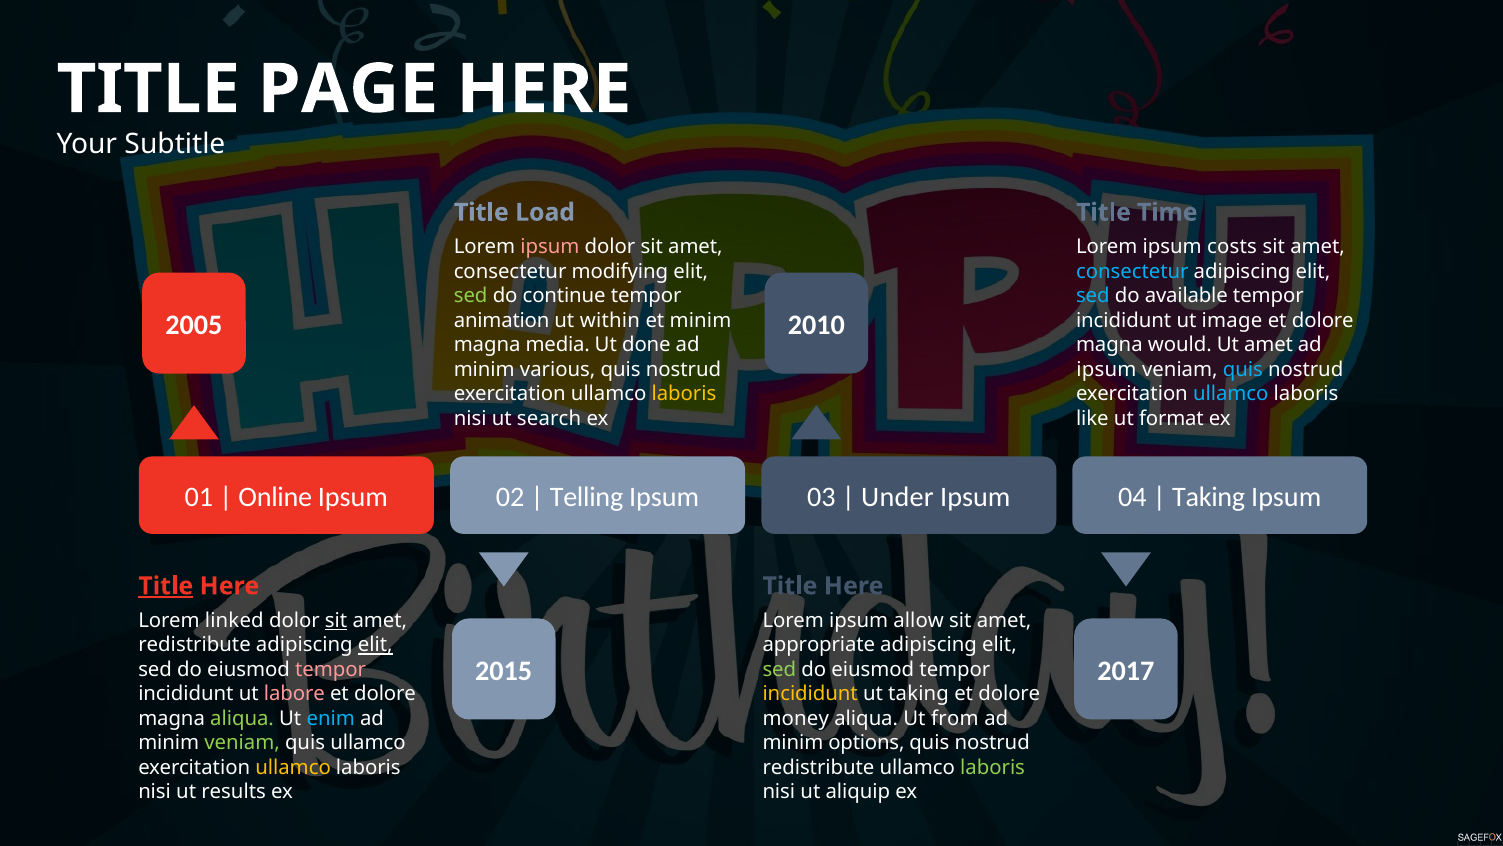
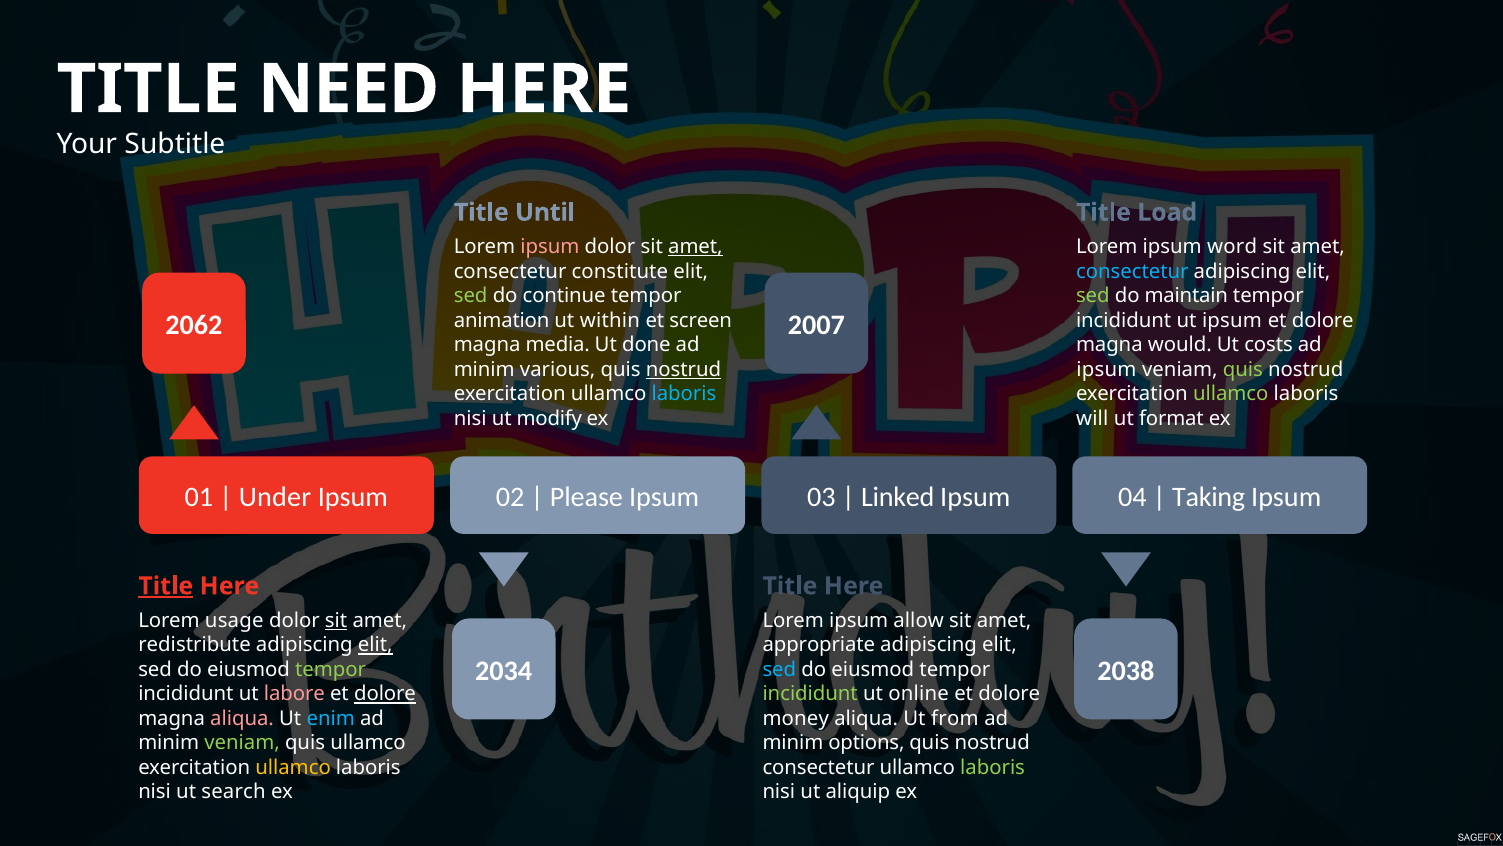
PAGE: PAGE -> NEED
Load: Load -> Until
Time: Time -> Load
amet at (695, 247) underline: none -> present
costs: costs -> word
modifying: modifying -> constitute
sed at (1093, 296) colour: light blue -> light green
available: available -> maintain
2005: 2005 -> 2062
2010: 2010 -> 2007
et minim: minim -> screen
ut image: image -> ipsum
Ut amet: amet -> costs
nostrud at (684, 369) underline: none -> present
quis at (1243, 369) colour: light blue -> light green
laboris at (684, 394) colour: yellow -> light blue
ullamco at (1231, 394) colour: light blue -> light green
search: search -> modify
like: like -> will
Online: Online -> Under
Telling: Telling -> Please
Under: Under -> Linked
linked: linked -> usage
2015: 2015 -> 2034
2017: 2017 -> 2038
tempor at (331, 669) colour: pink -> light green
sed at (779, 669) colour: light green -> light blue
dolore at (385, 694) underline: none -> present
incididunt at (810, 694) colour: yellow -> light green
ut taking: taking -> online
aliqua at (242, 718) colour: light green -> pink
redistribute at (818, 767): redistribute -> consectetur
results: results -> search
